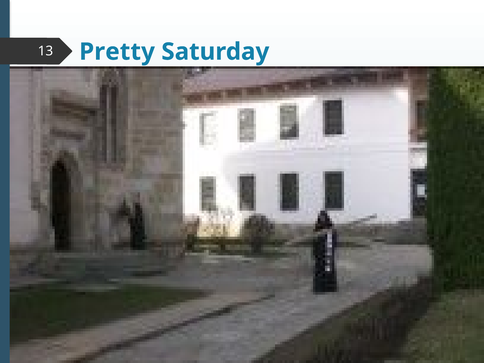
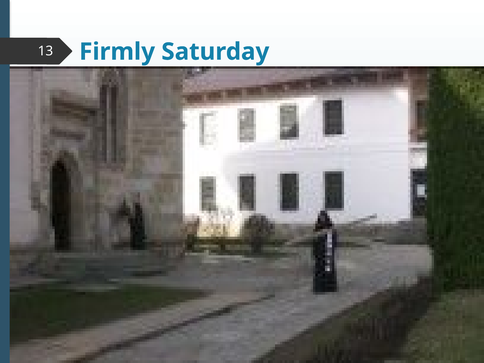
Pretty: Pretty -> Firmly
